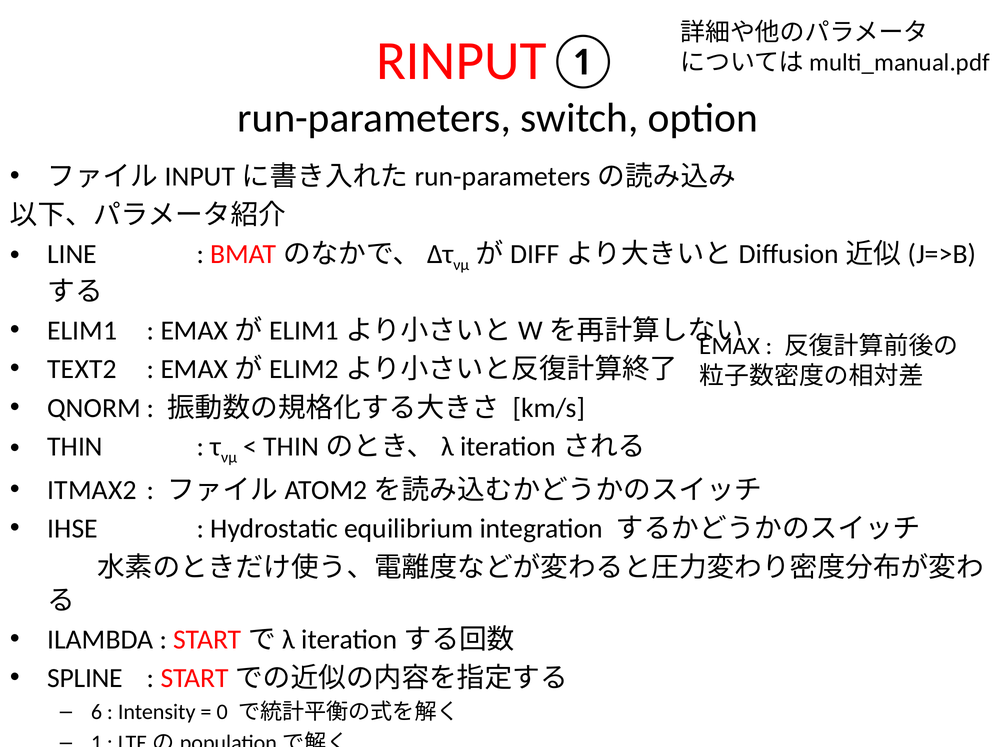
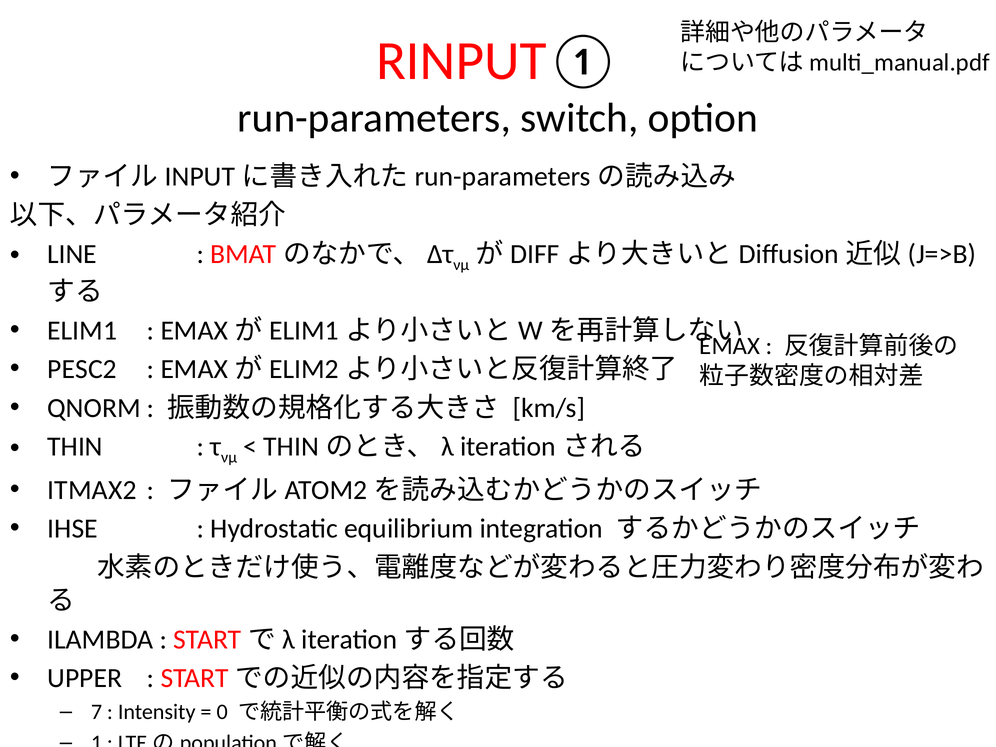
TEXT2: TEXT2 -> PESC2
SPLINE: SPLINE -> UPPER
6: 6 -> 7
